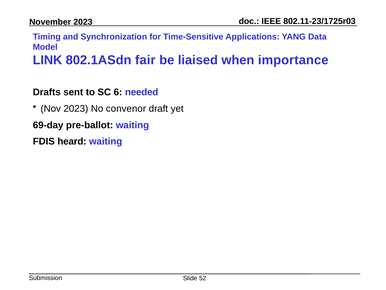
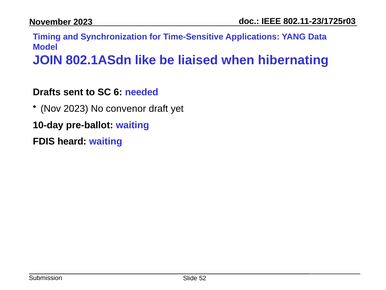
LINK: LINK -> JOIN
fair: fair -> like
importance: importance -> hibernating
69-day: 69-day -> 10-day
